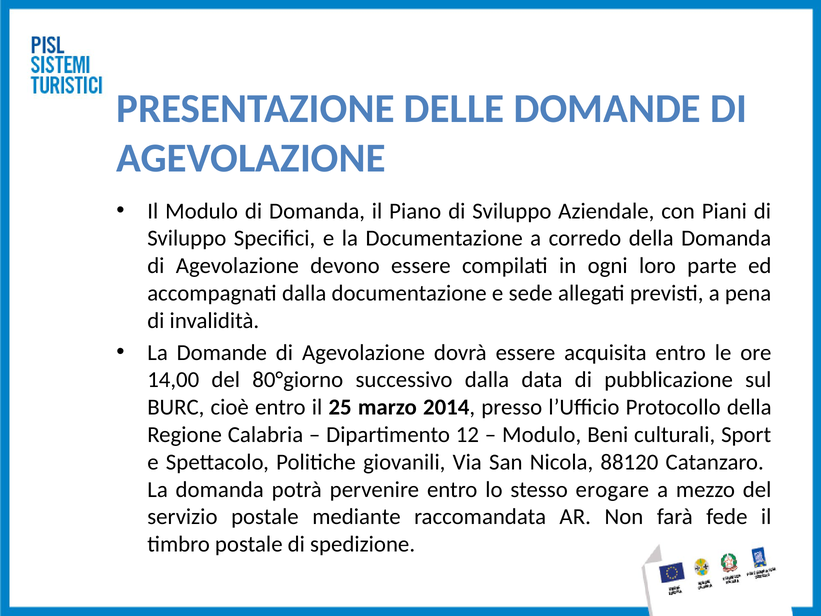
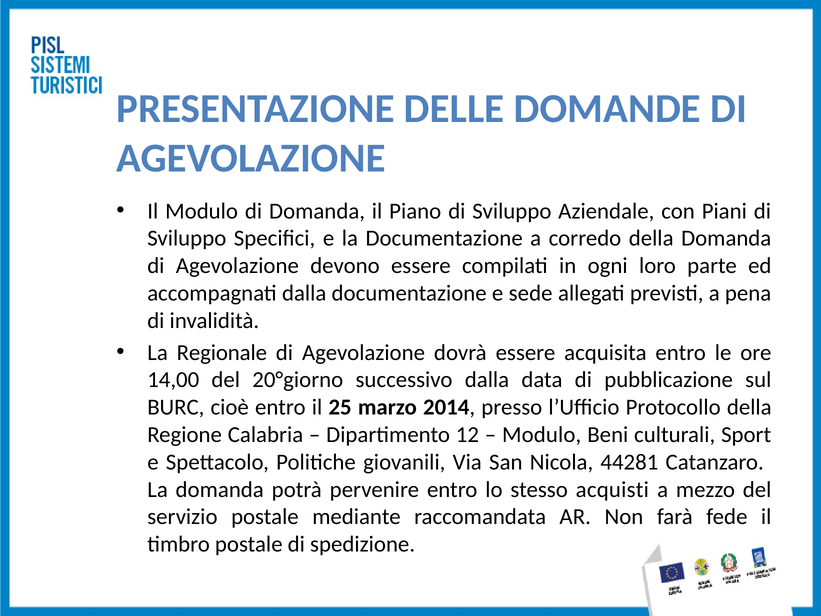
La Domande: Domande -> Regionale
80°giorno: 80°giorno -> 20°giorno
88120: 88120 -> 44281
erogare: erogare -> acquisti
